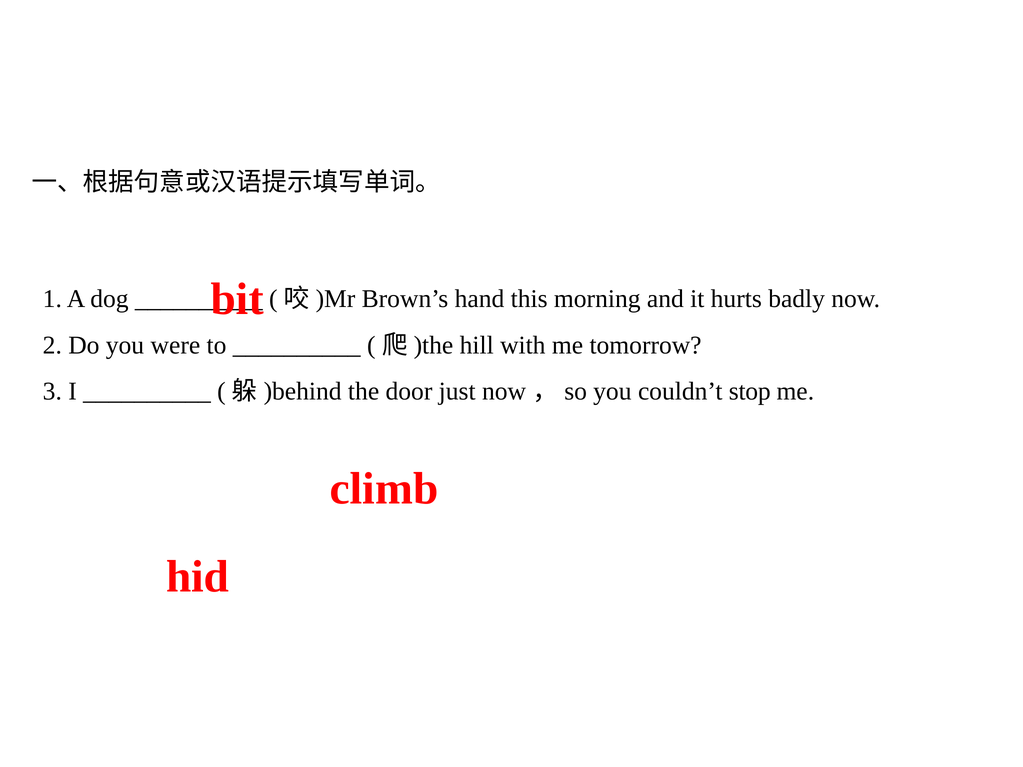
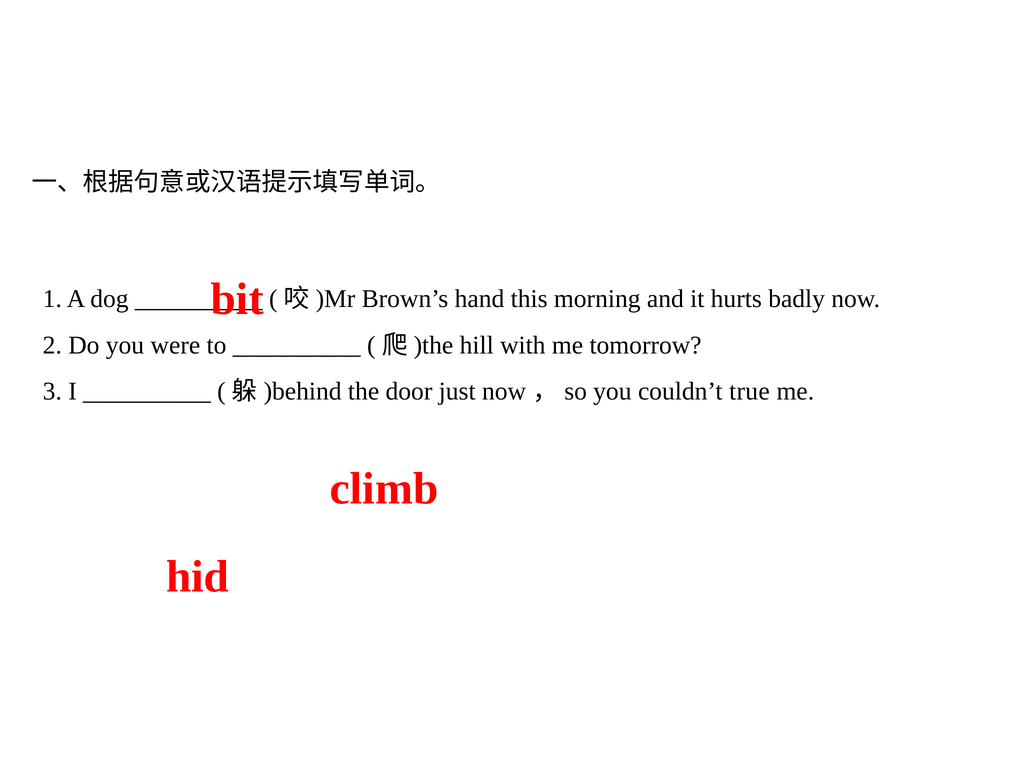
stop: stop -> true
